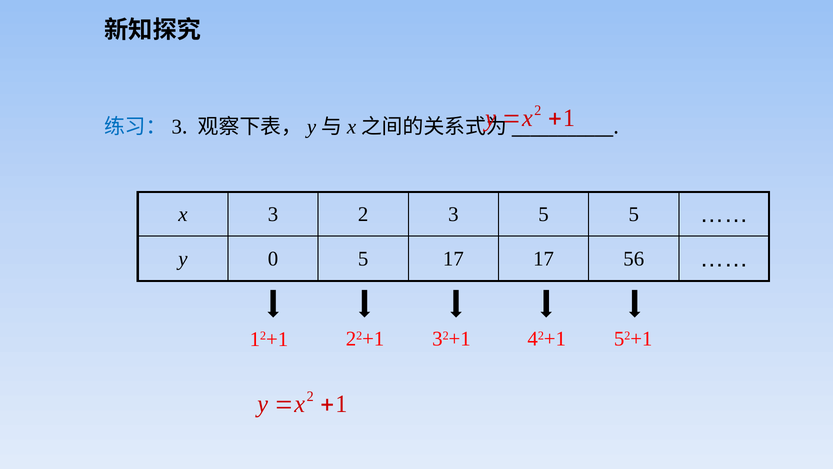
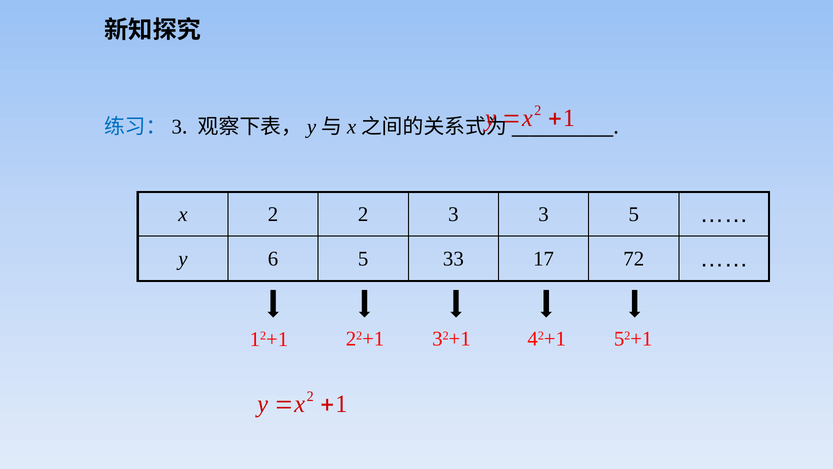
x 3: 3 -> 2
3 5: 5 -> 3
0: 0 -> 6
5 17: 17 -> 33
56: 56 -> 72
